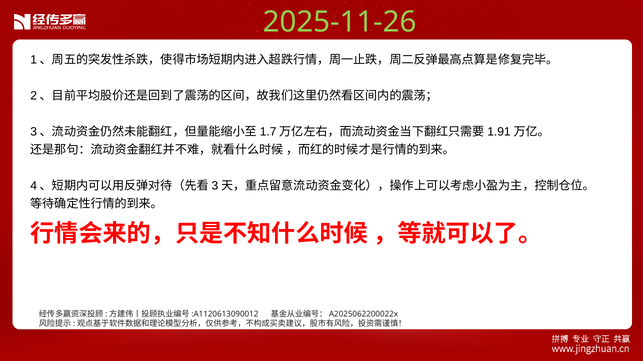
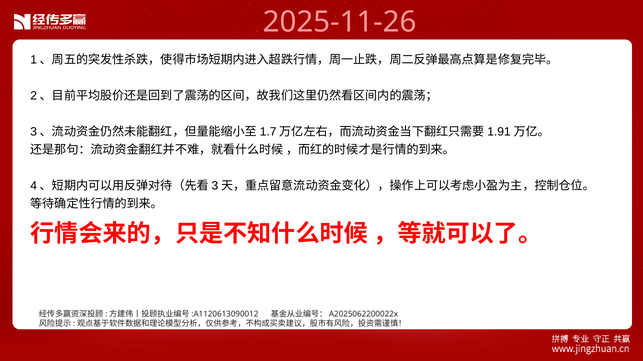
2025-11-26 colour: light green -> pink
